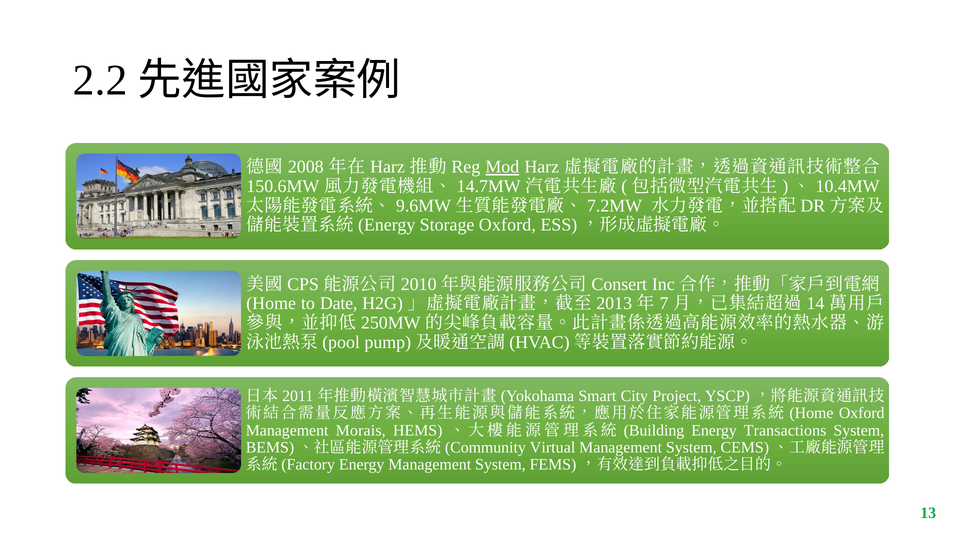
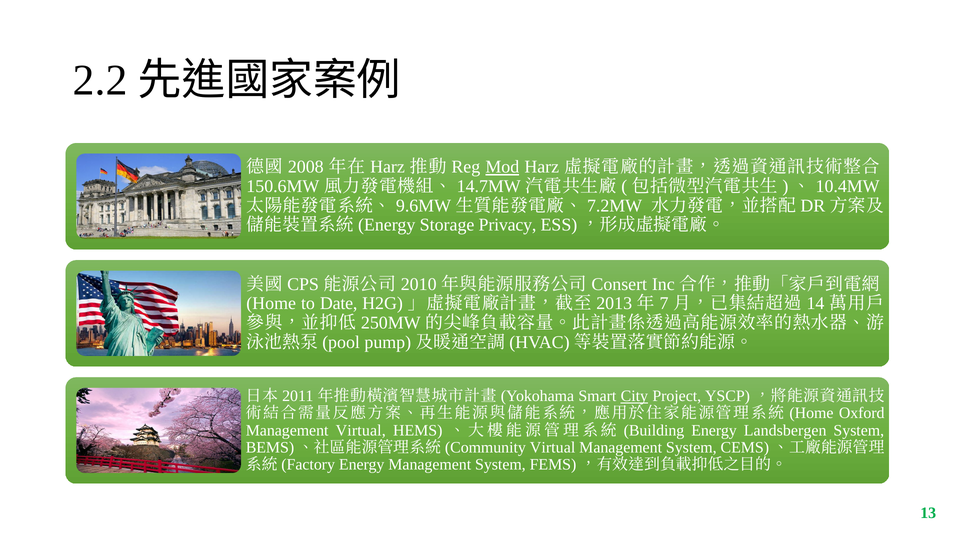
Storage Oxford: Oxford -> Privacy
City underline: none -> present
Management Morais: Morais -> Virtual
Transactions: Transactions -> Landsbergen
